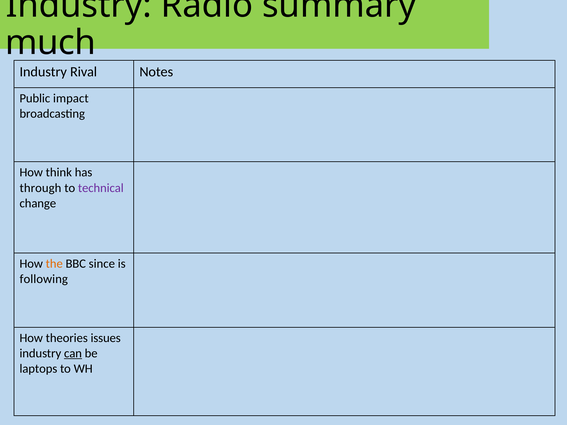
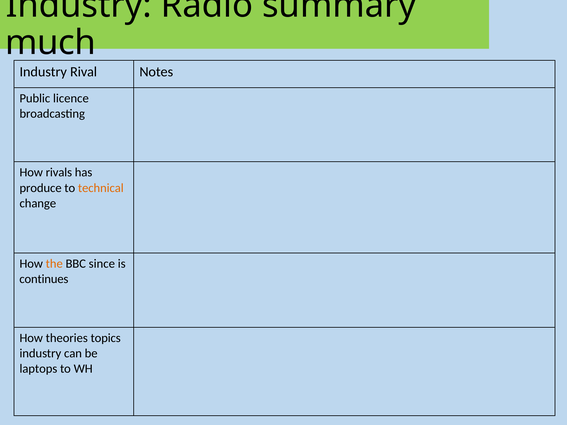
impact: impact -> licence
think: think -> rivals
through: through -> produce
technical colour: purple -> orange
following: following -> continues
issues: issues -> topics
can underline: present -> none
